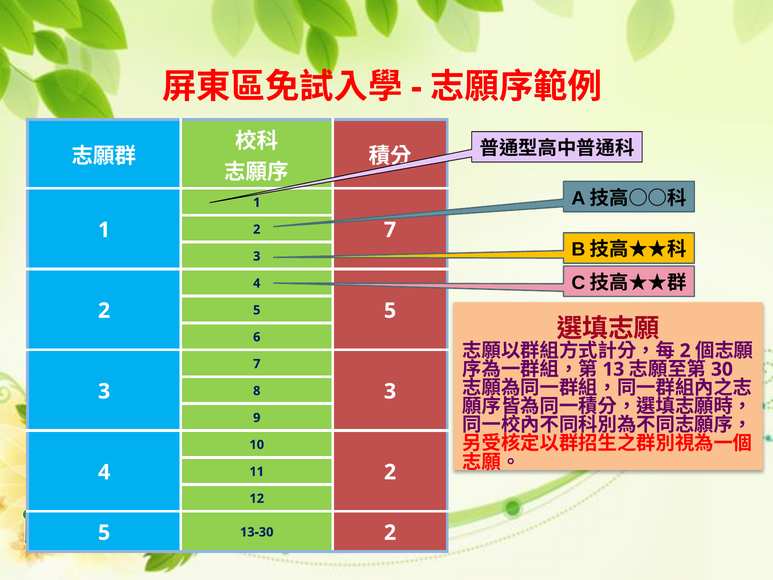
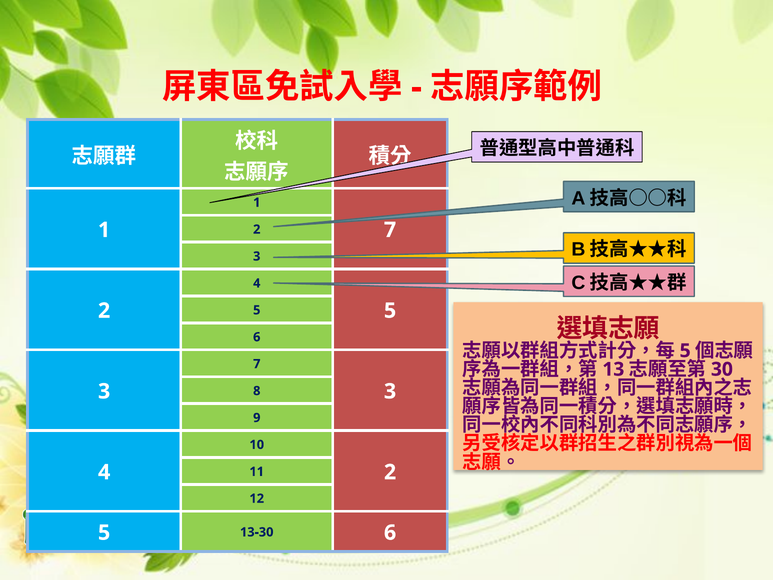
2 at (685, 351): 2 -> 5
13-30 2: 2 -> 6
